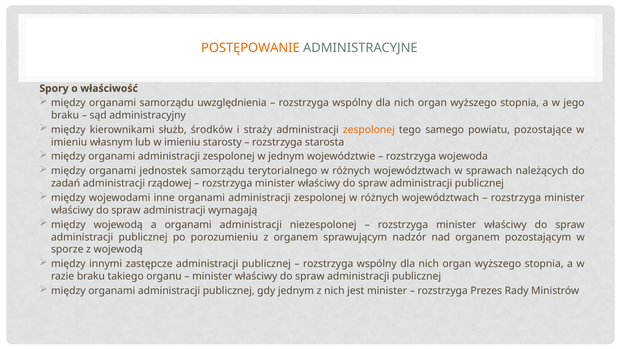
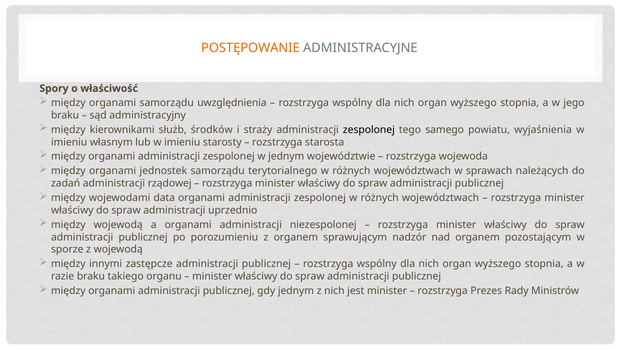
zespolonej at (369, 130) colour: orange -> black
pozostające: pozostające -> wyjaśnienia
inne: inne -> data
wymagają: wymagają -> uprzednio
